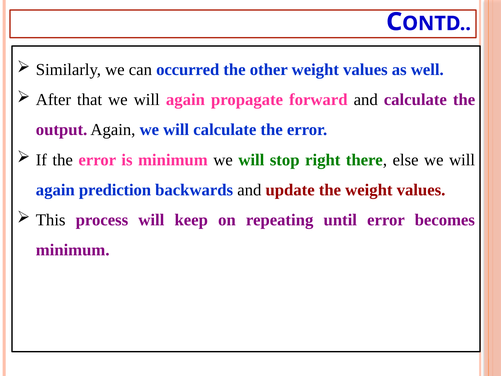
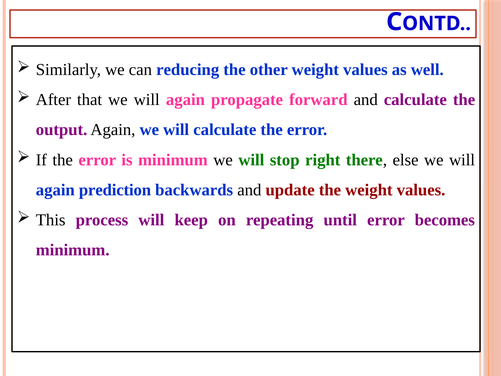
occurred: occurred -> reducing
